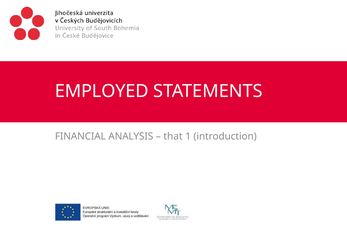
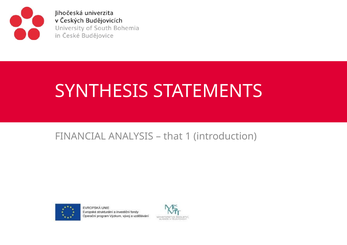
EMPLOYED: EMPLOYED -> SYNTHESIS
